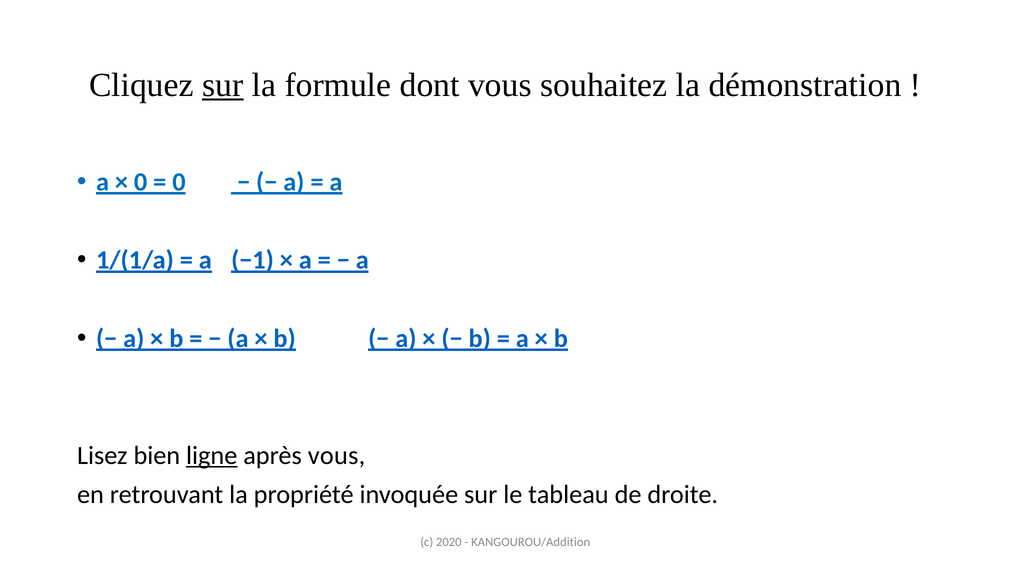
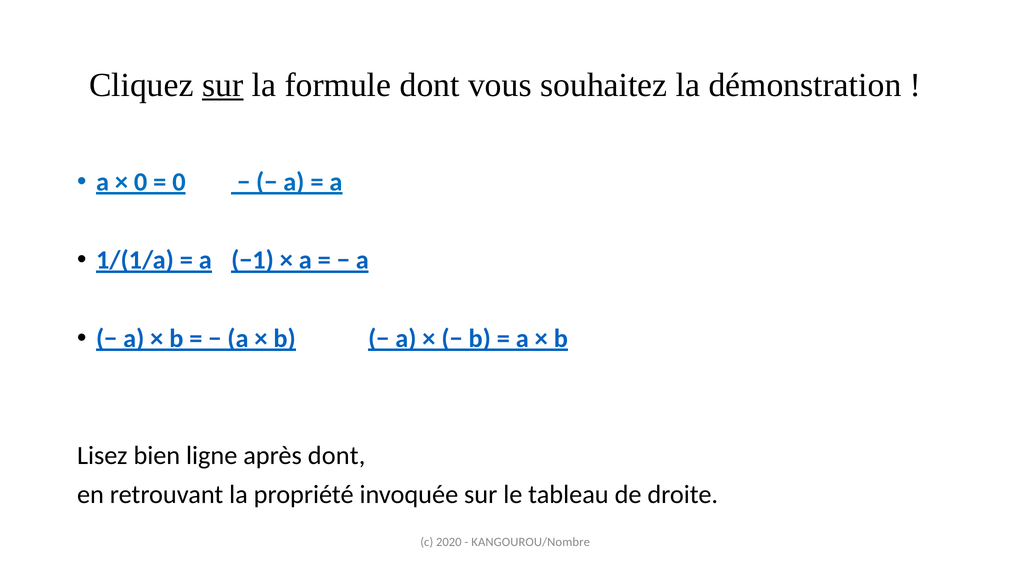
ligne underline: present -> none
après vous: vous -> dont
KANGOUROU/Addition: KANGOUROU/Addition -> KANGOUROU/Nombre
